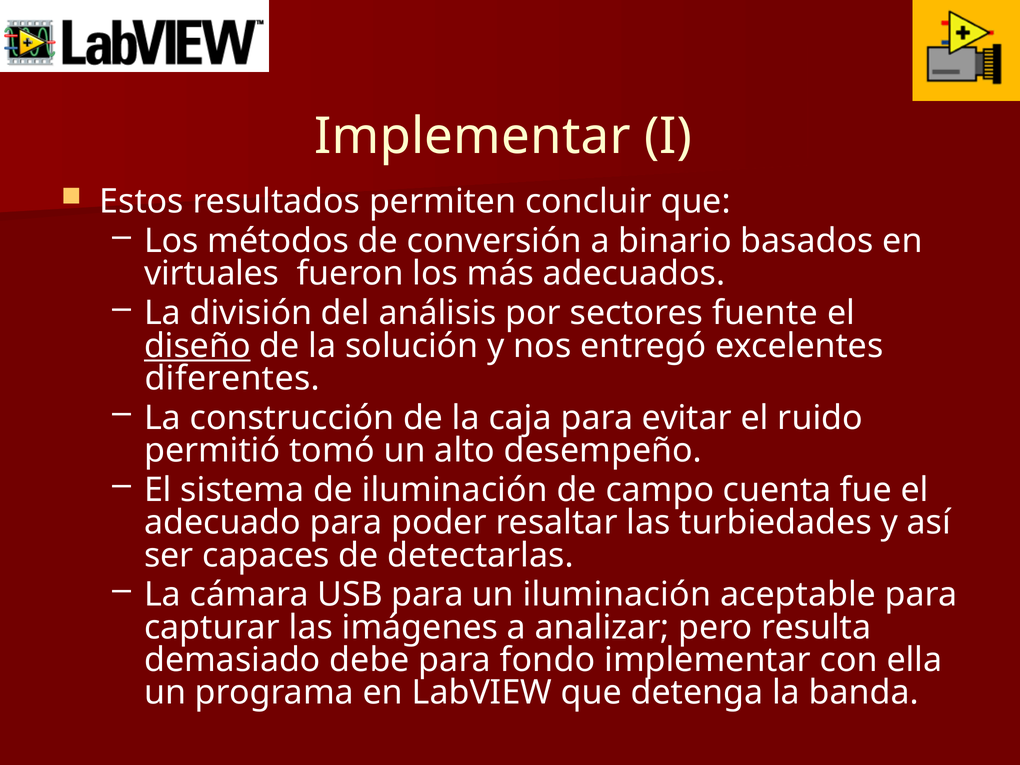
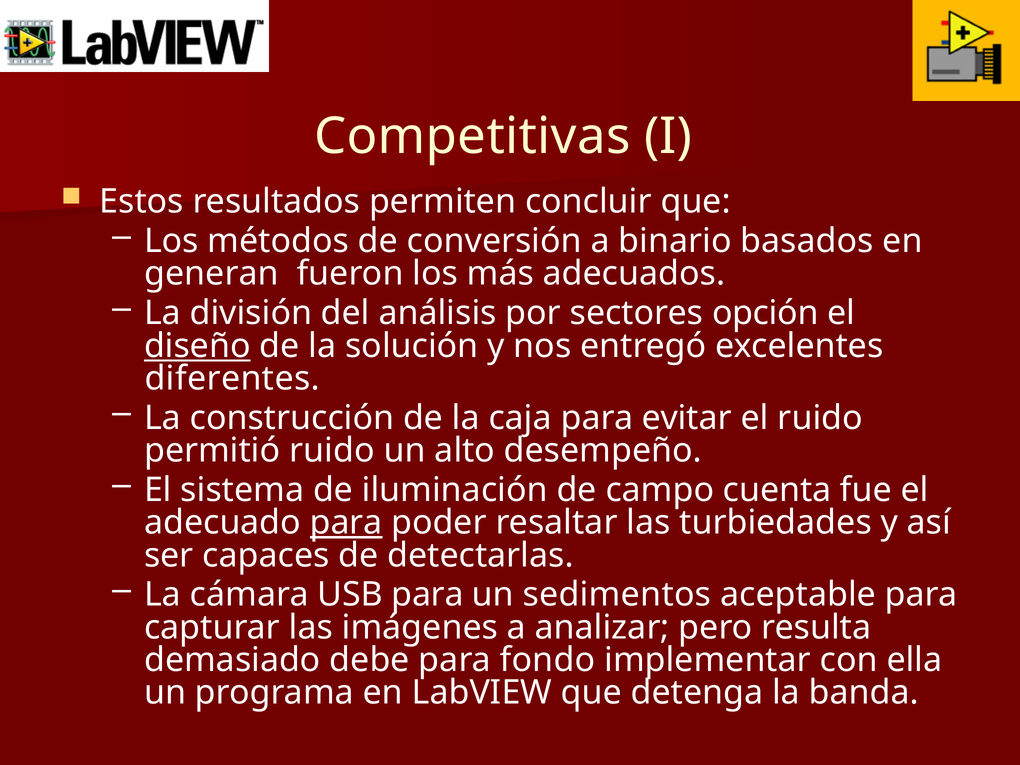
Implementar at (472, 137): Implementar -> Competitivas
virtuales: virtuales -> generan
fuente: fuente -> opción
permitió tomó: tomó -> ruido
para at (346, 523) underline: none -> present
un iluminación: iluminación -> sedimentos
